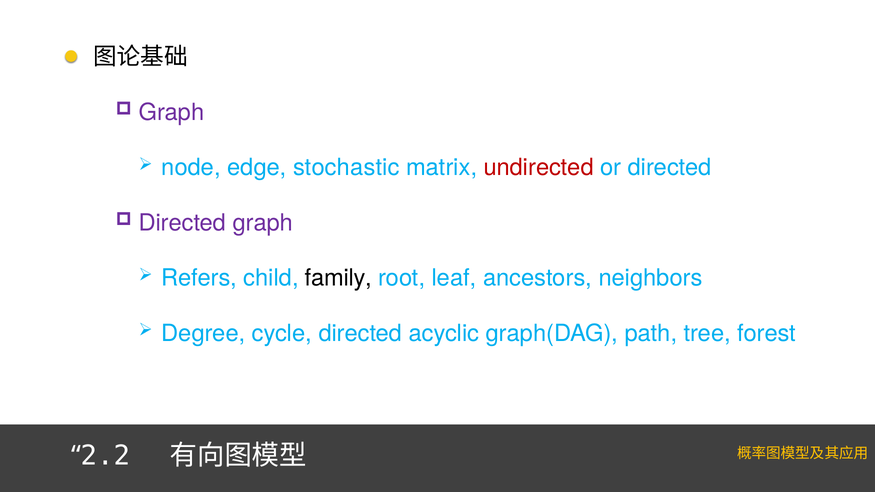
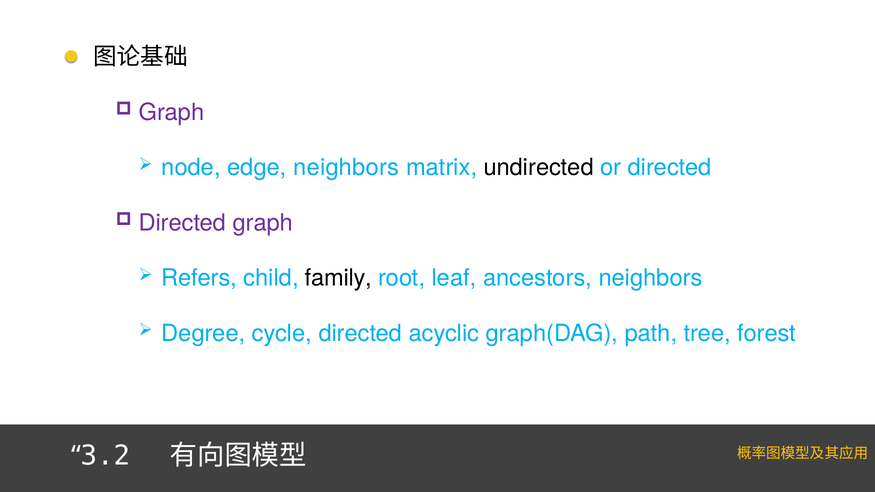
edge stochastic: stochastic -> neighbors
undirected colour: red -> black
2.2: 2.2 -> 3.2
